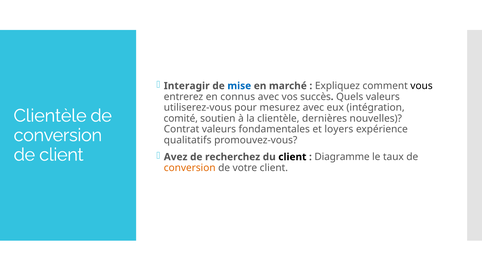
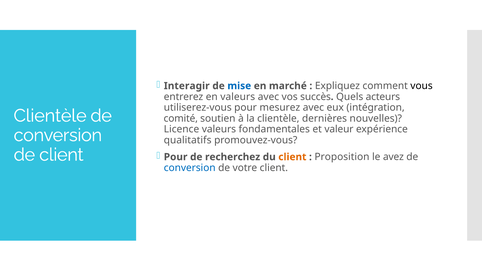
en connus: connus -> valeurs
Quels valeurs: valeurs -> acteurs
Contrat: Contrat -> Licence
loyers: loyers -> valeur
Avez at (176, 157): Avez -> Pour
client at (292, 157) colour: black -> orange
Diagramme: Diagramme -> Proposition
taux: taux -> avez
conversion at (190, 168) colour: orange -> blue
